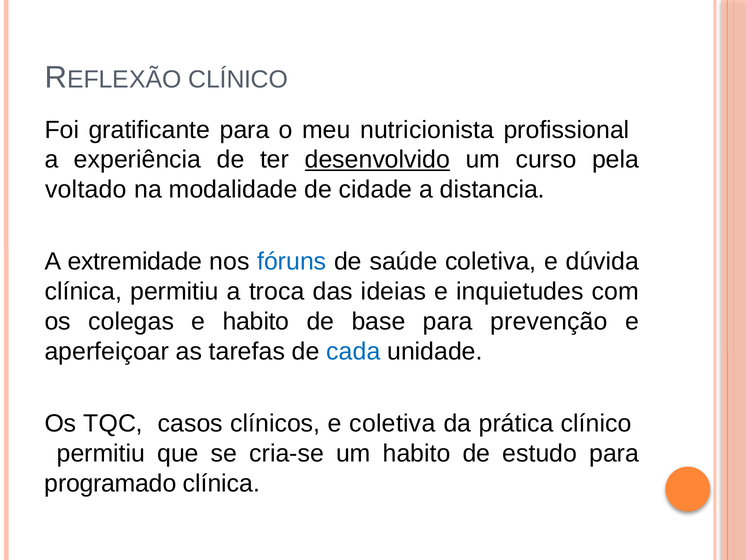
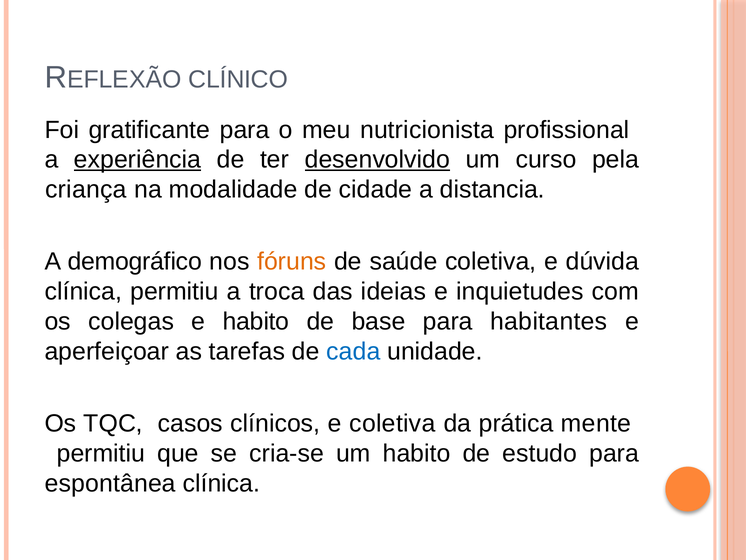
experiência underline: none -> present
voltado: voltado -> criança
extremidade: extremidade -> demográfico
fóruns colour: blue -> orange
prevenção: prevenção -> habitantes
prática clínico: clínico -> mente
programado: programado -> espontânea
